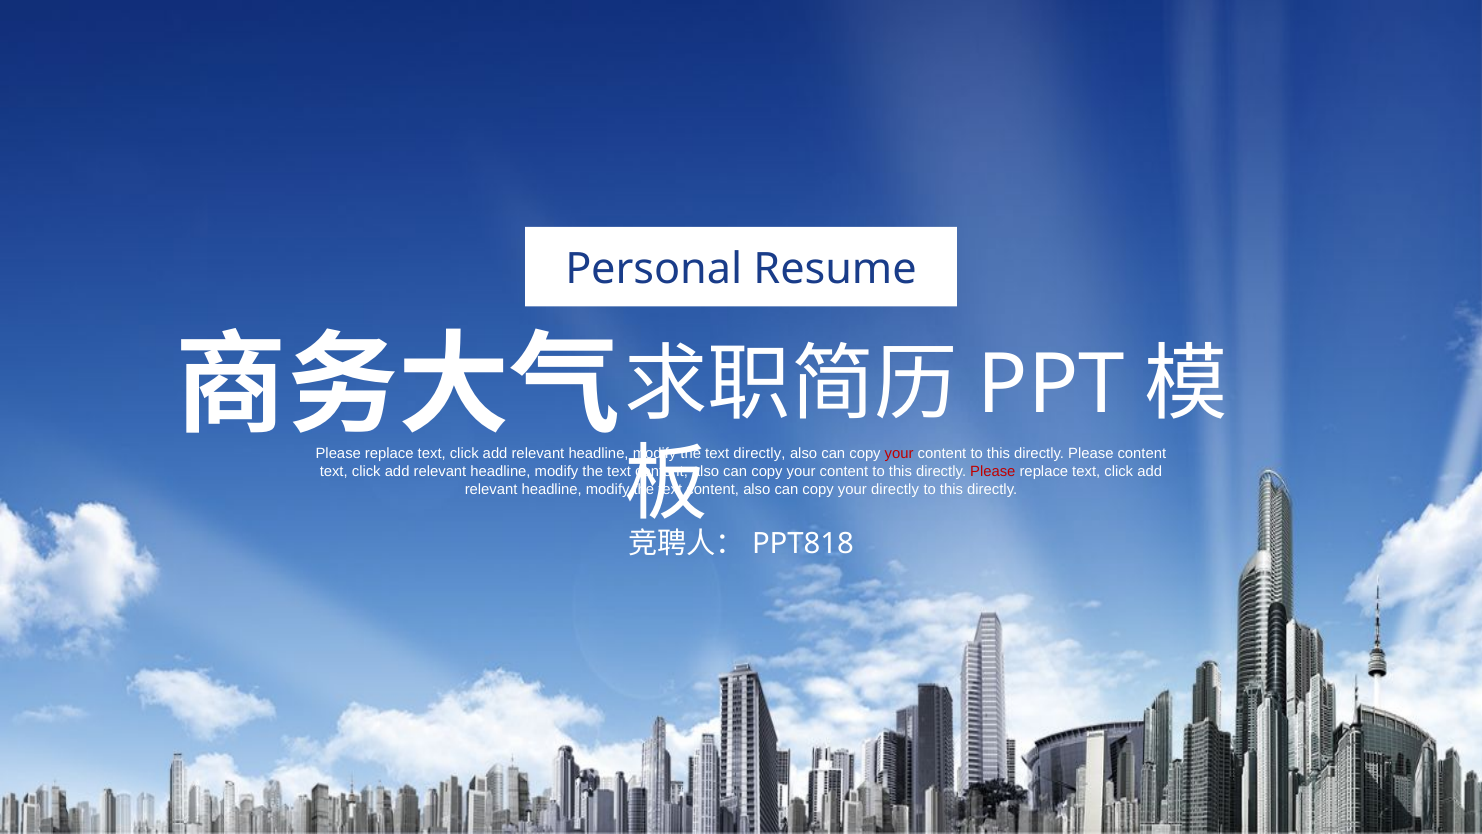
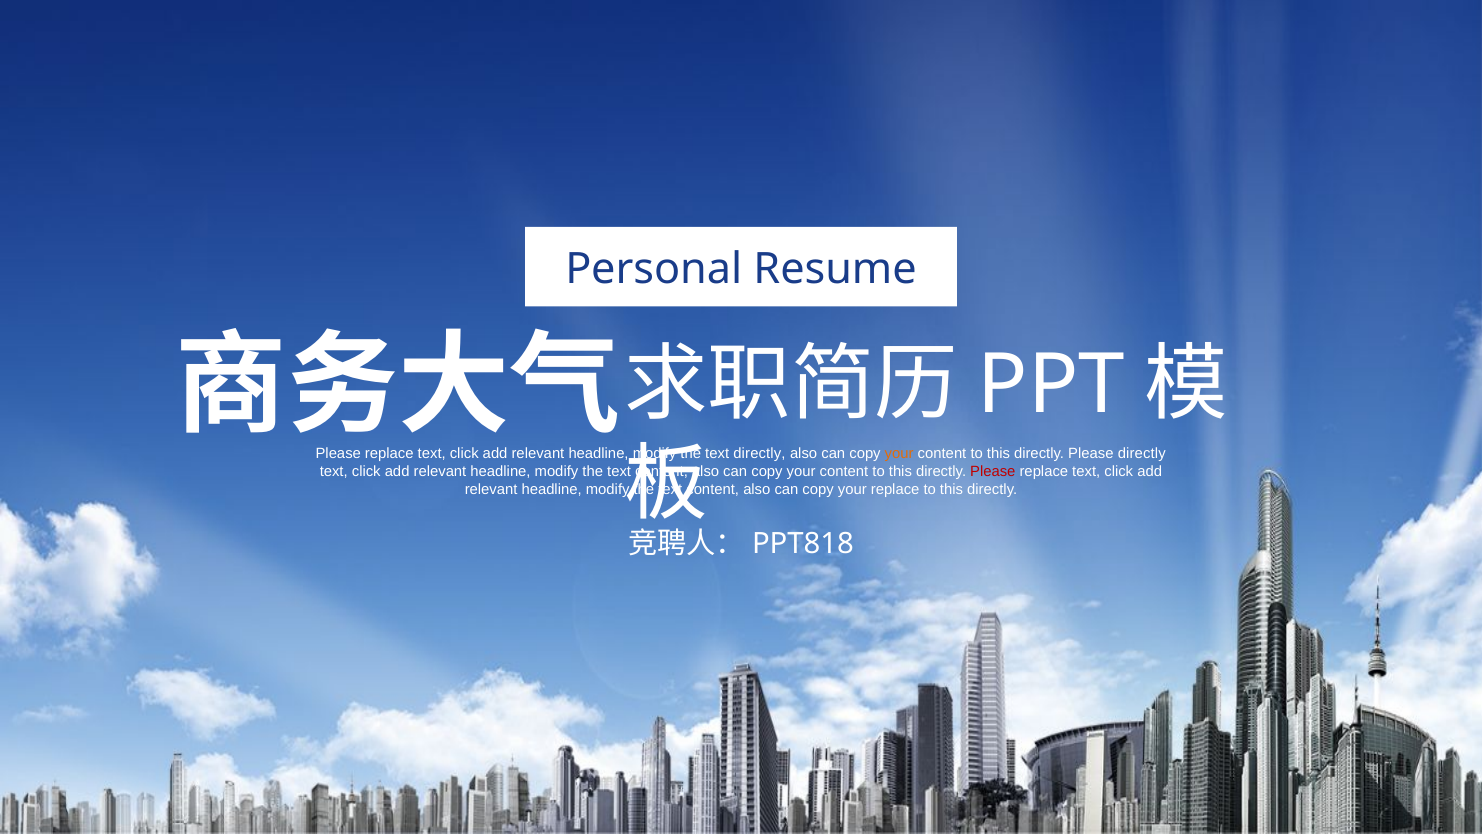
your at (899, 454) colour: red -> orange
Please content: content -> directly
your directly: directly -> replace
